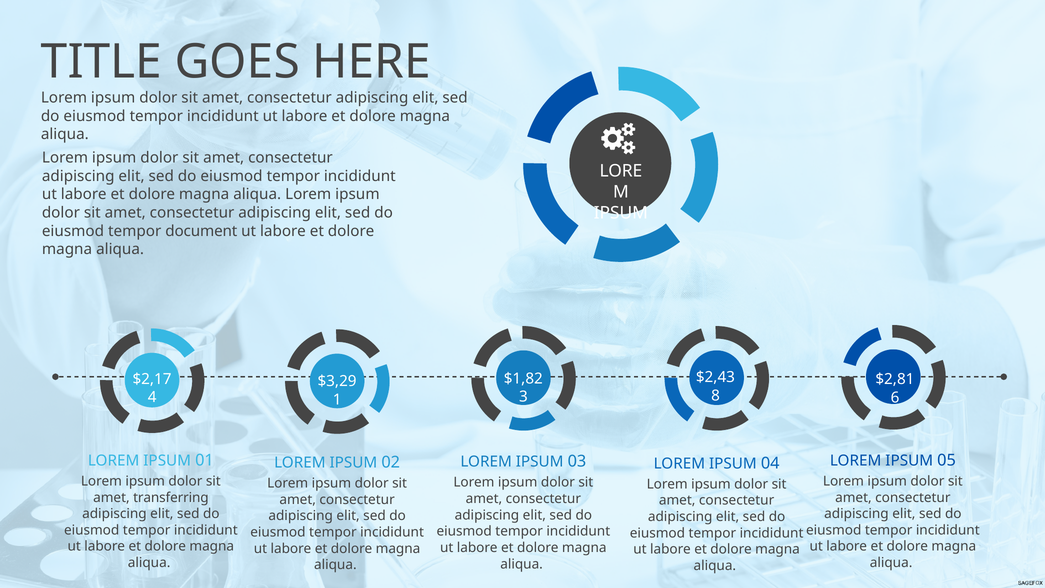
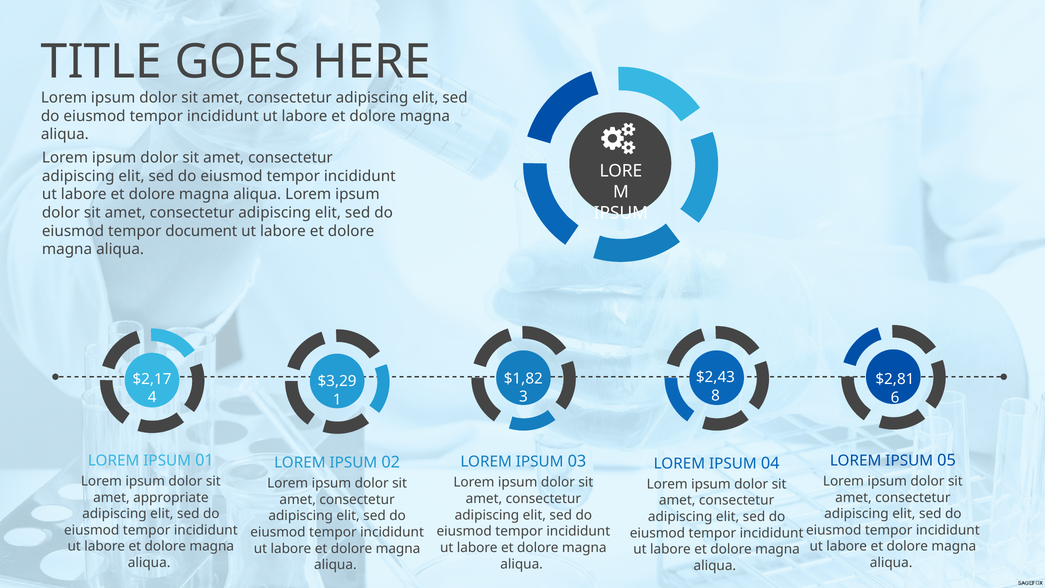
transferring: transferring -> appropriate
